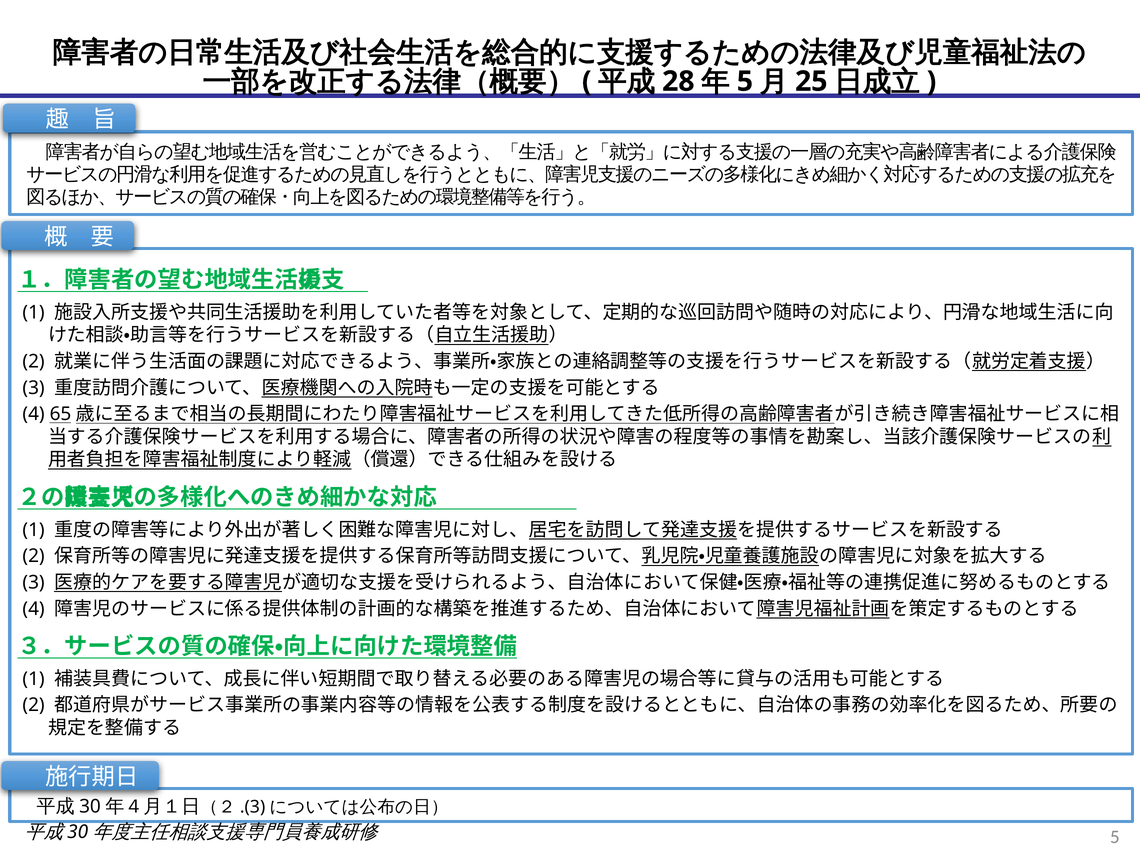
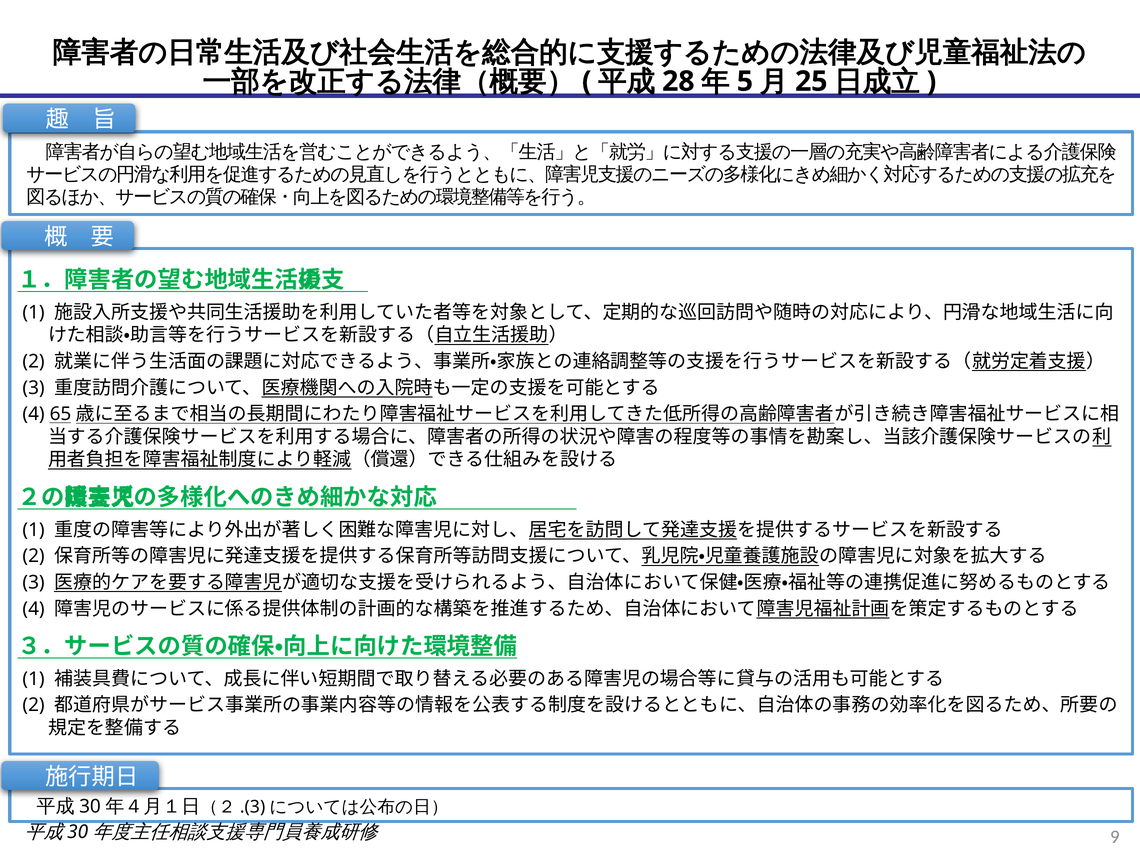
5 at (1115, 837): 5 -> 9
